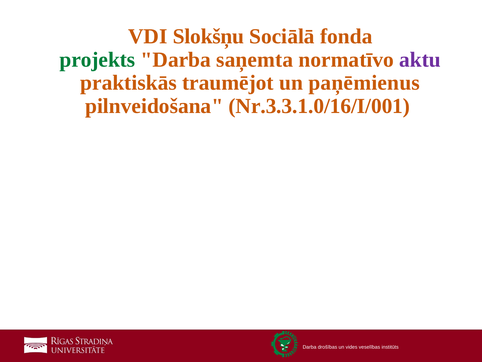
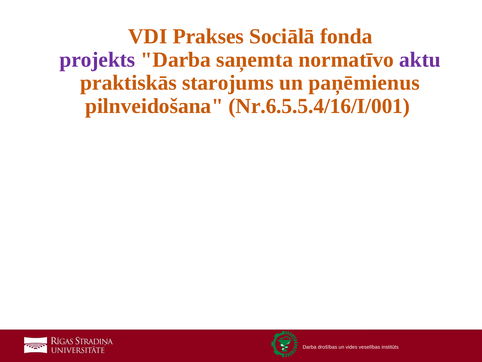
Slokšņu: Slokšņu -> Prakses
projekts colour: green -> purple
traumējot: traumējot -> starojums
Nr.3.3.1.0/16/I/001: Nr.3.3.1.0/16/I/001 -> Nr.6.5.5.4/16/I/001
